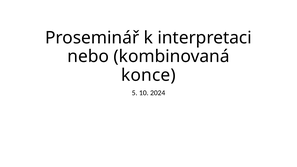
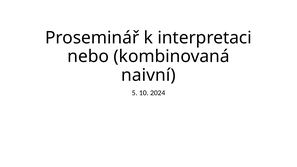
konce: konce -> naivní
